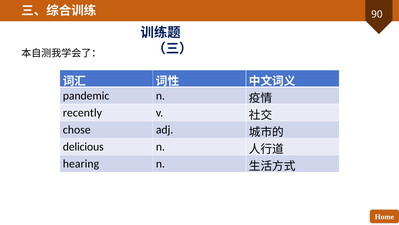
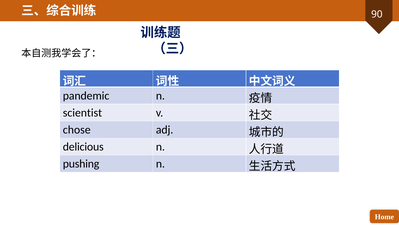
recently: recently -> scientist
hearing: hearing -> pushing
